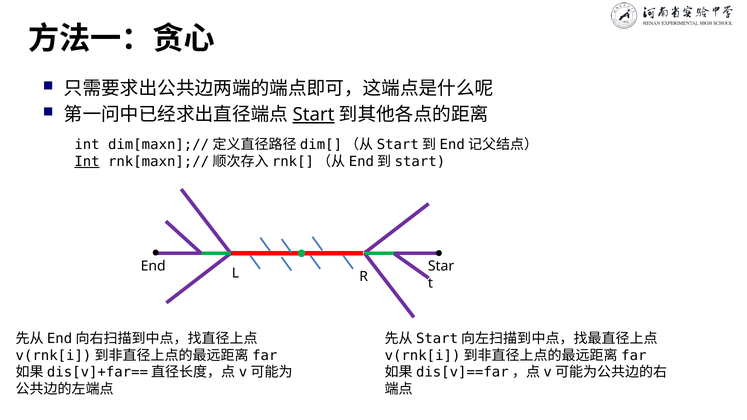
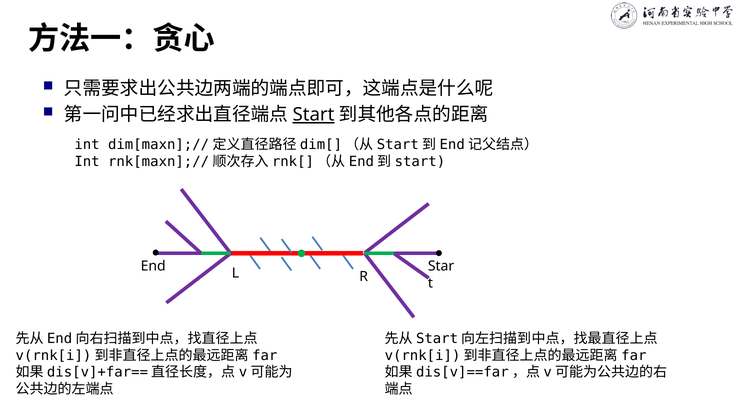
Int at (87, 162) underline: present -> none
